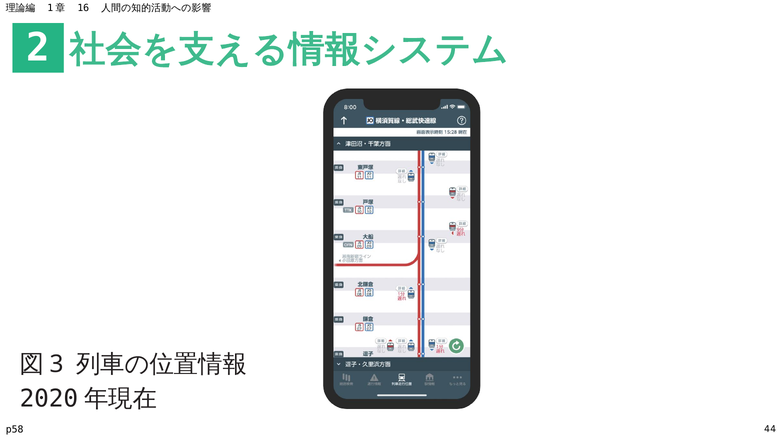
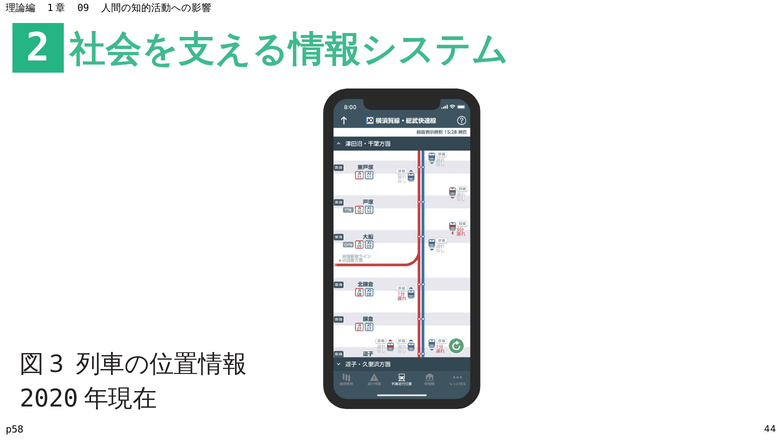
16: 16 -> 09
